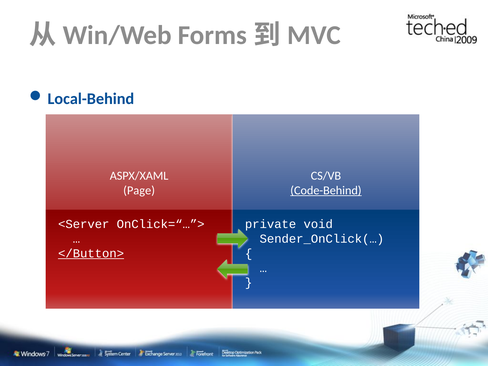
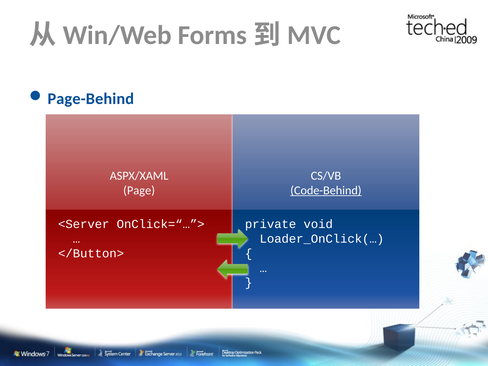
Local-Behind: Local-Behind -> Page-Behind
Sender_OnClick(…: Sender_OnClick(… -> Loader_OnClick(…
</Button> underline: present -> none
